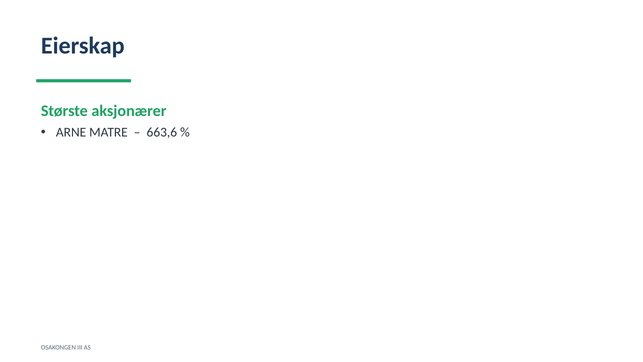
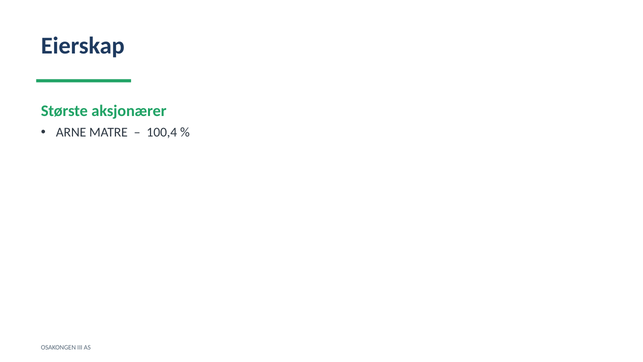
663,6: 663,6 -> 100,4
